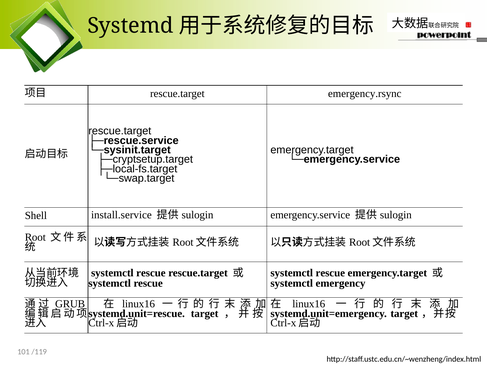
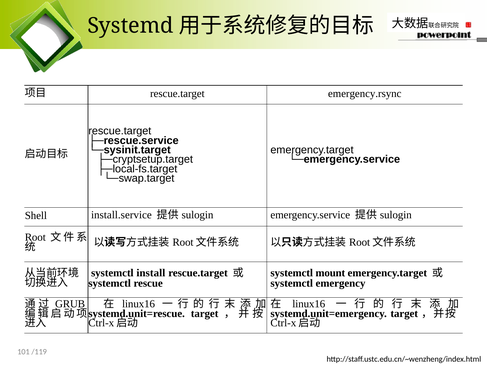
rescue at (151, 272): rescue -> install
rescue at (330, 272): rescue -> mount
